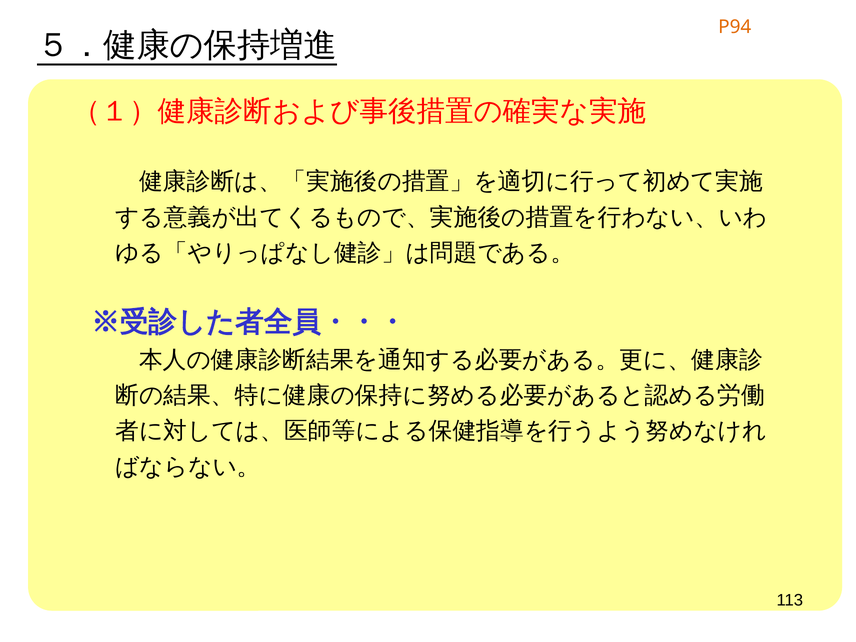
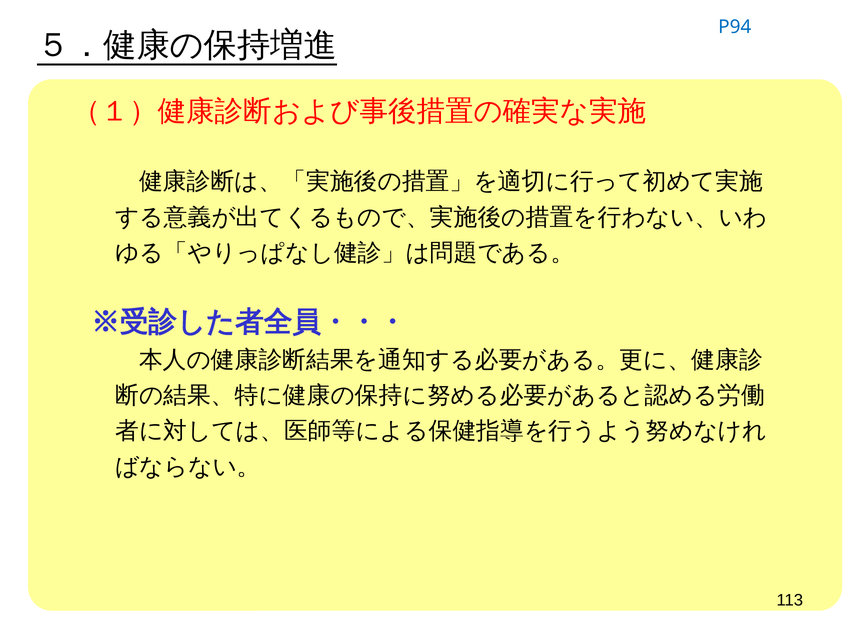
P94 colour: orange -> blue
